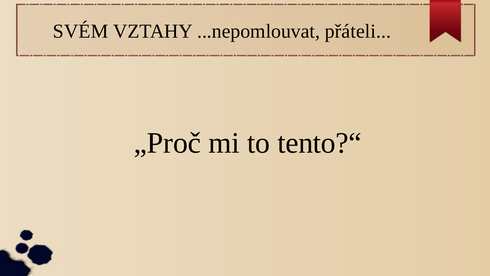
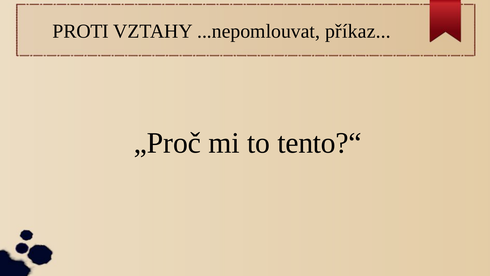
SVÉM: SVÉM -> PROTI
přáteli: přáteli -> příkaz
